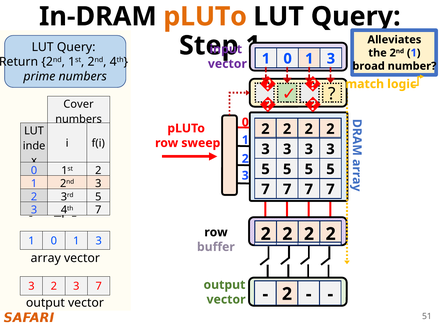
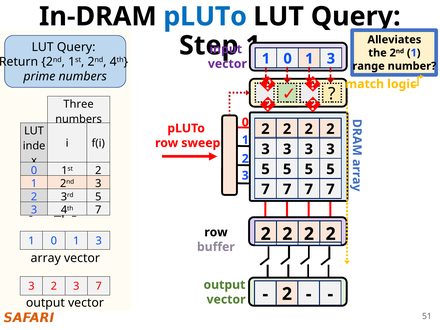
pLUTo at (205, 17) colour: orange -> blue
broad: broad -> range
Cover: Cover -> Three
